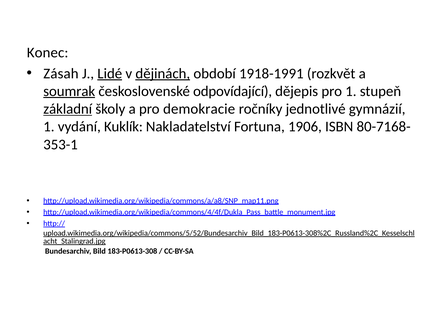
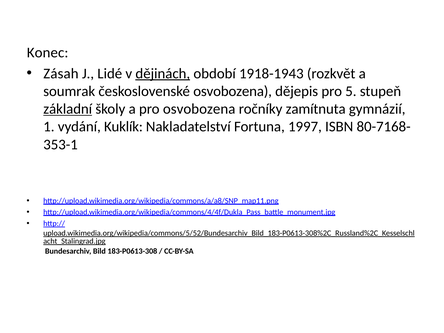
Lidé underline: present -> none
1918-1991: 1918-1991 -> 1918-1943
soumrak underline: present -> none
československé odpovídající: odpovídající -> osvobozena
pro 1: 1 -> 5
pro demokracie: demokracie -> osvobozena
jednotlivé: jednotlivé -> zamítnuta
1906: 1906 -> 1997
